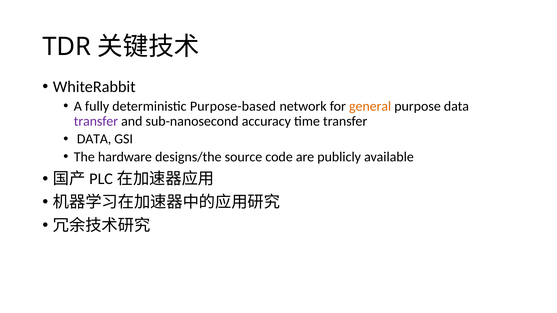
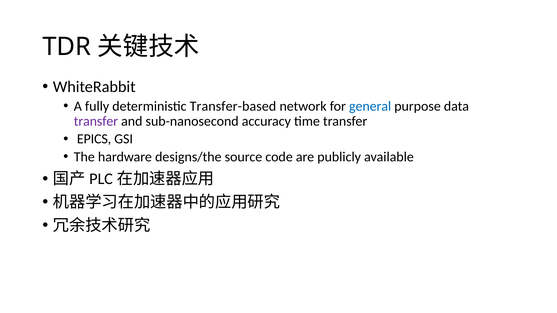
Purpose-based: Purpose-based -> Transfer-based
general colour: orange -> blue
DATA at (94, 139): DATA -> EPICS
